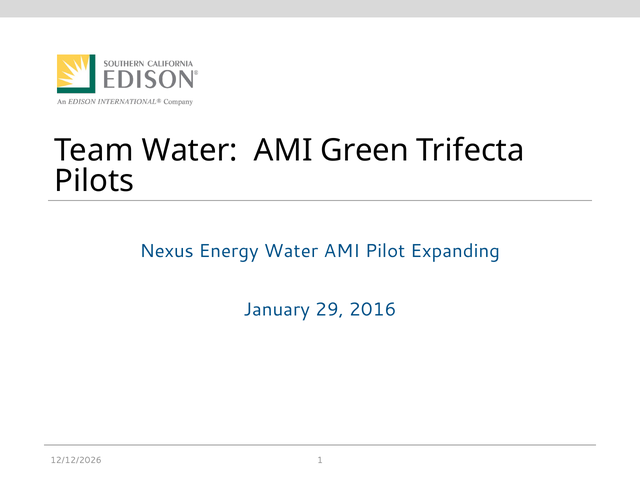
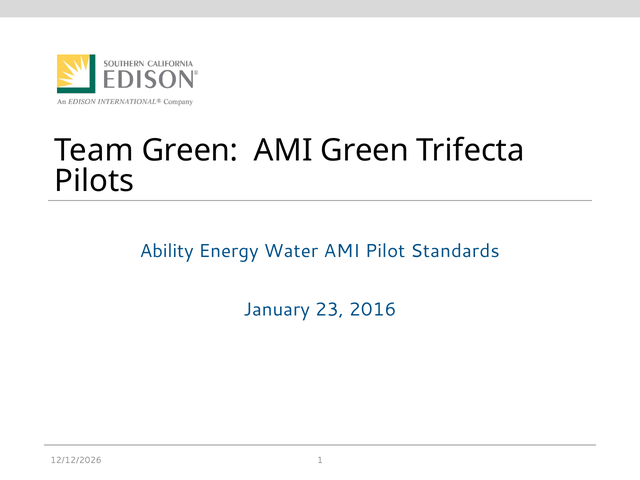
Team Water: Water -> Green
Nexus: Nexus -> Ability
Expanding: Expanding -> Standards
29: 29 -> 23
